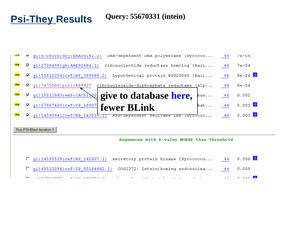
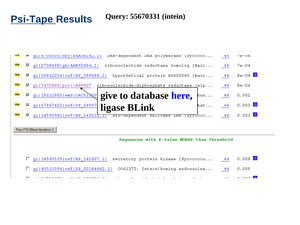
Psi-They: Psi-They -> Psi-Tape
fewer: fewer -> ligase
